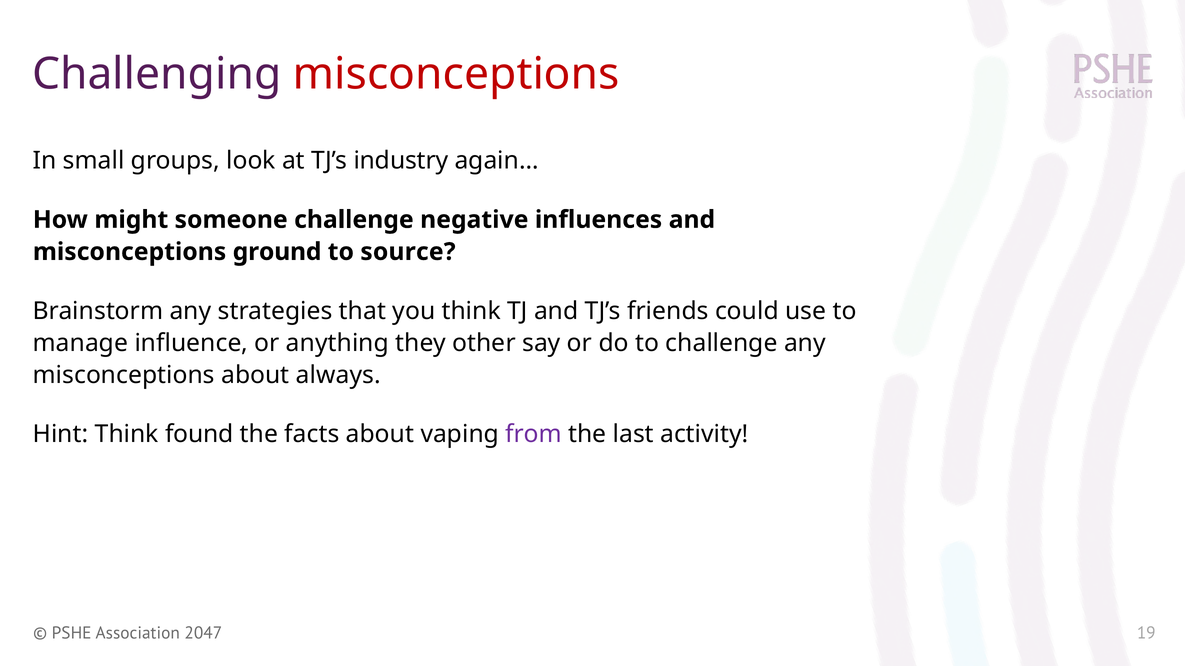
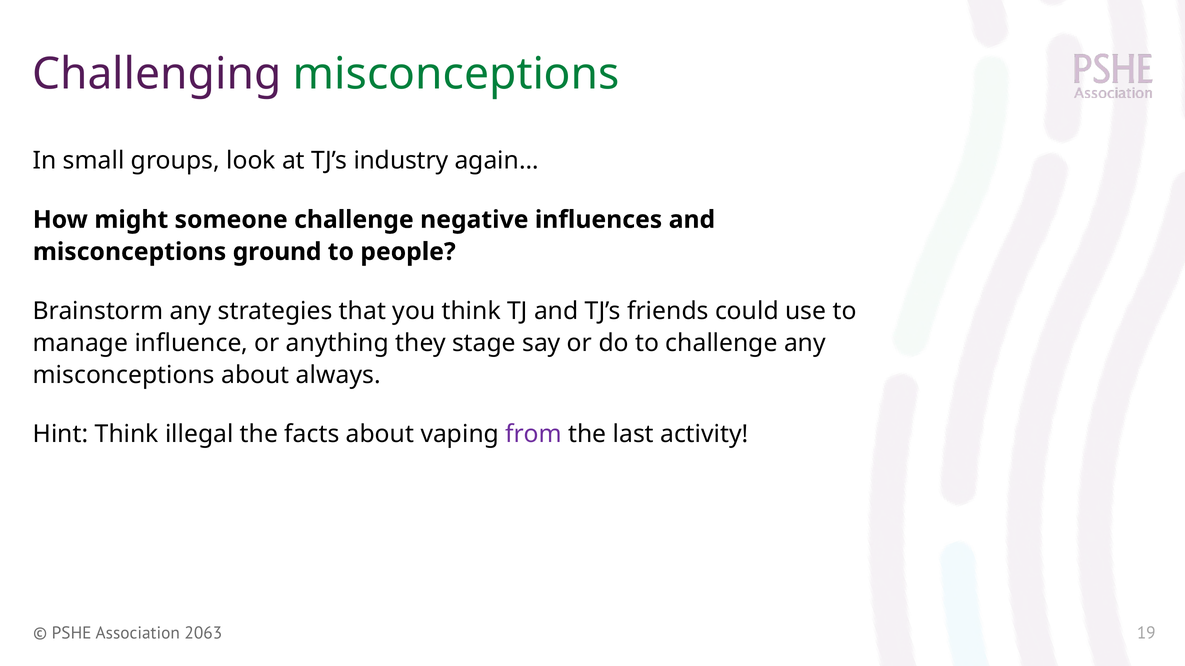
misconceptions at (456, 74) colour: red -> green
source: source -> people
other: other -> stage
found: found -> illegal
2047: 2047 -> 2063
